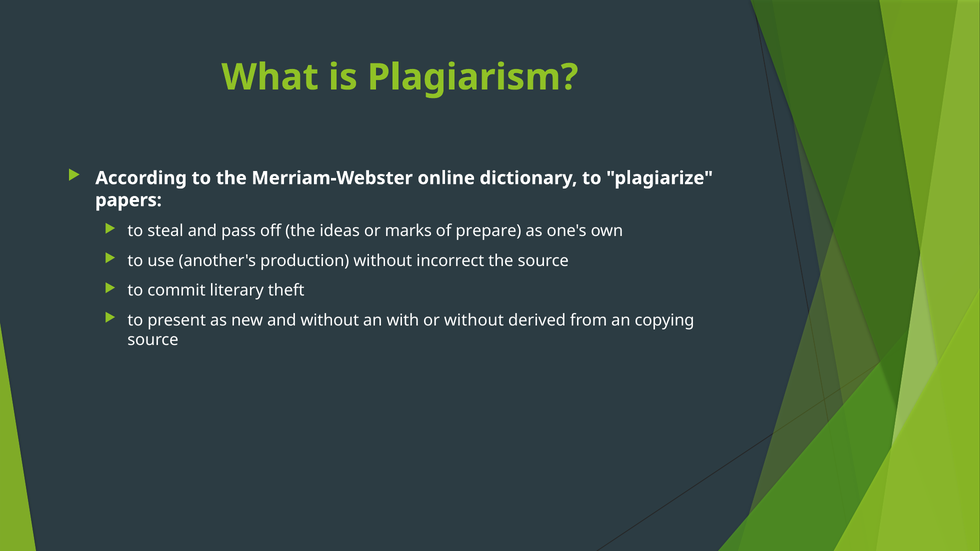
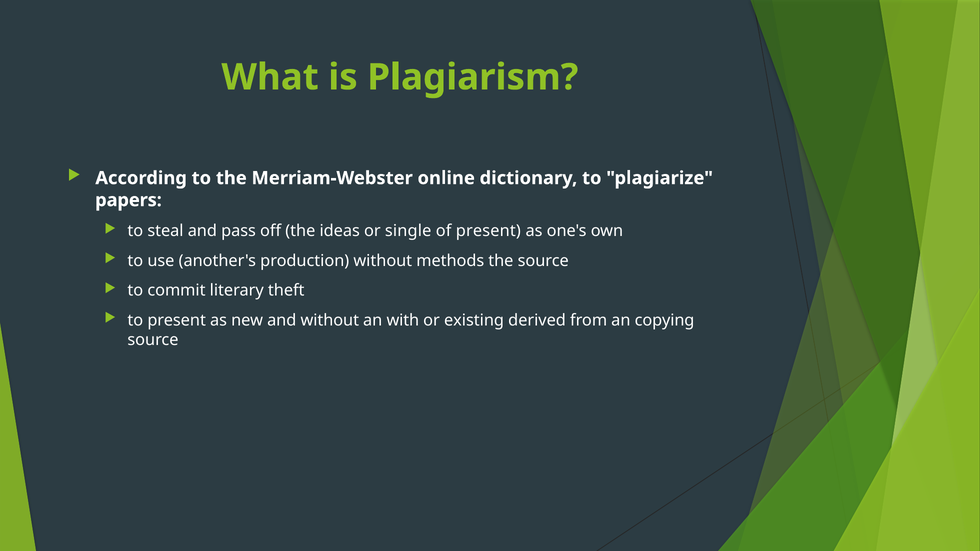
marks: marks -> single
of prepare: prepare -> present
incorrect: incorrect -> methods
or without: without -> existing
